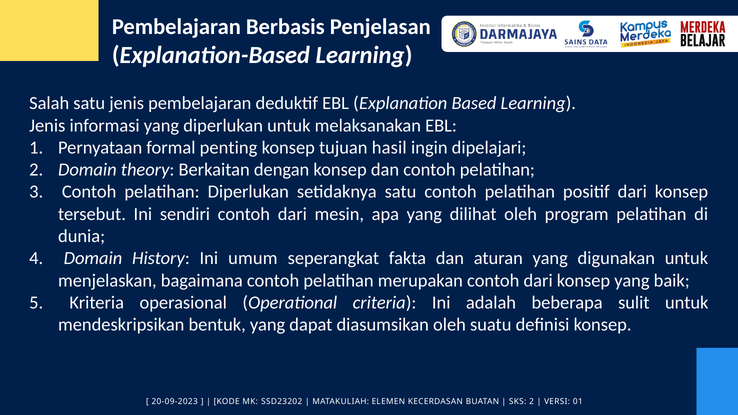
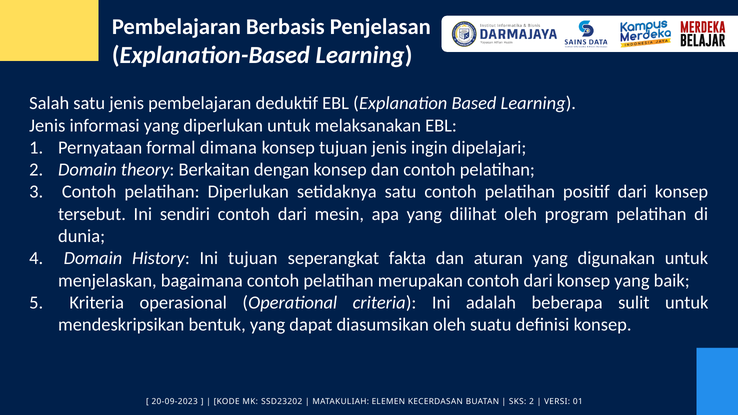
penting: penting -> dimana
tujuan hasil: hasil -> jenis
Ini umum: umum -> tujuan
